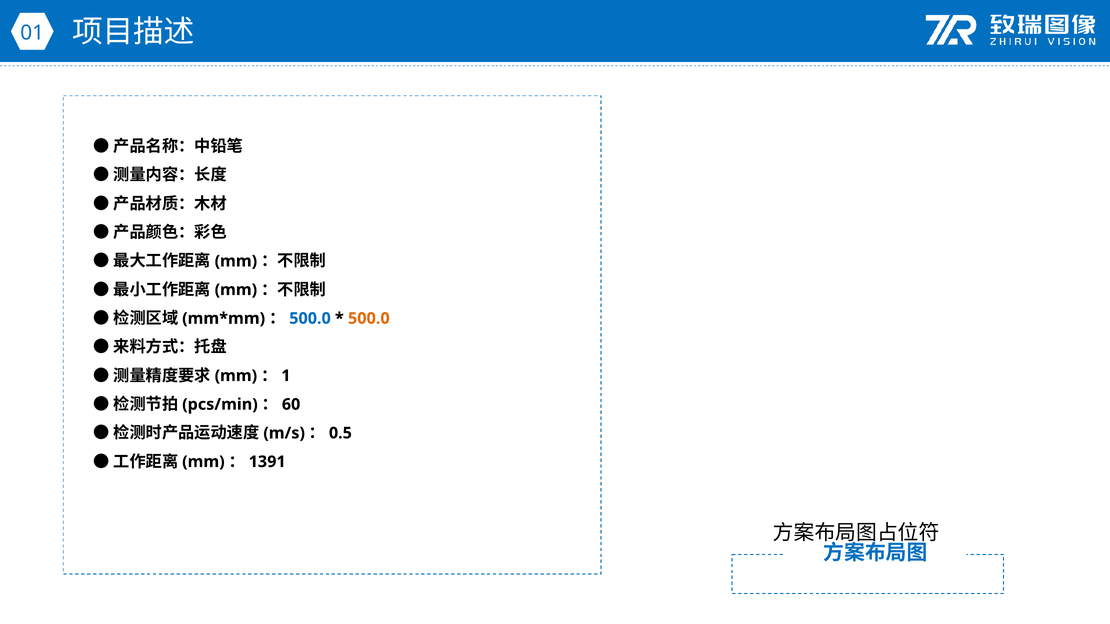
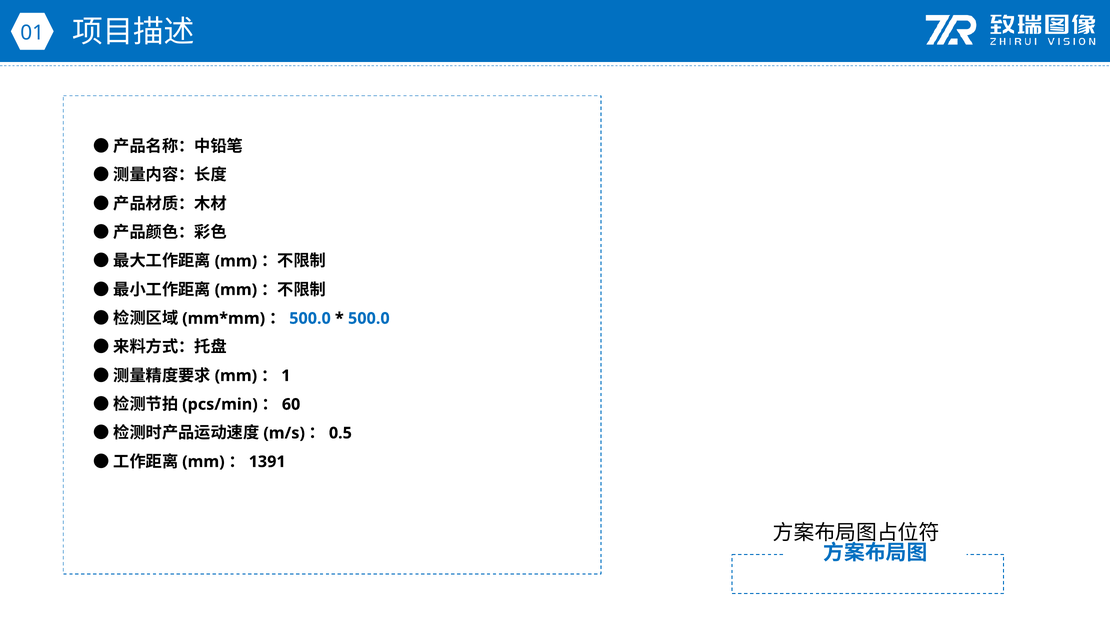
500.0 at (369, 319) colour: orange -> blue
